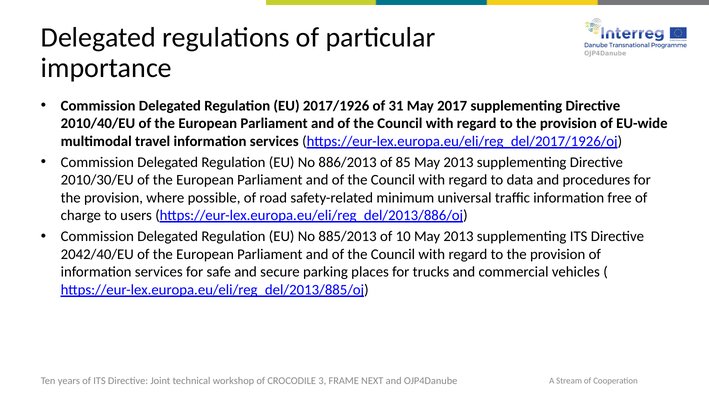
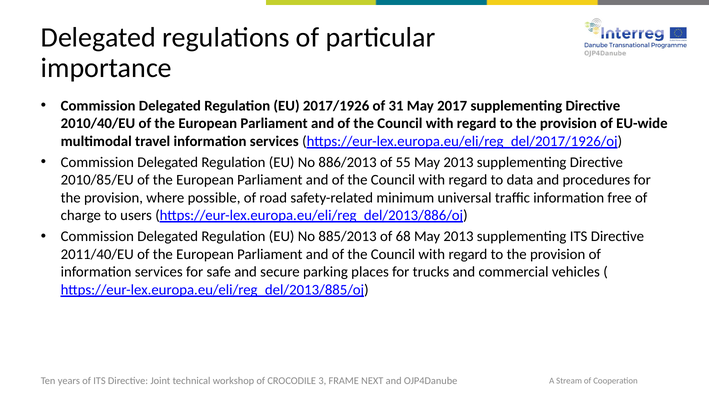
85: 85 -> 55
2010/30/EU: 2010/30/EU -> 2010/85/EU
10: 10 -> 68
2042/40/EU: 2042/40/EU -> 2011/40/EU
